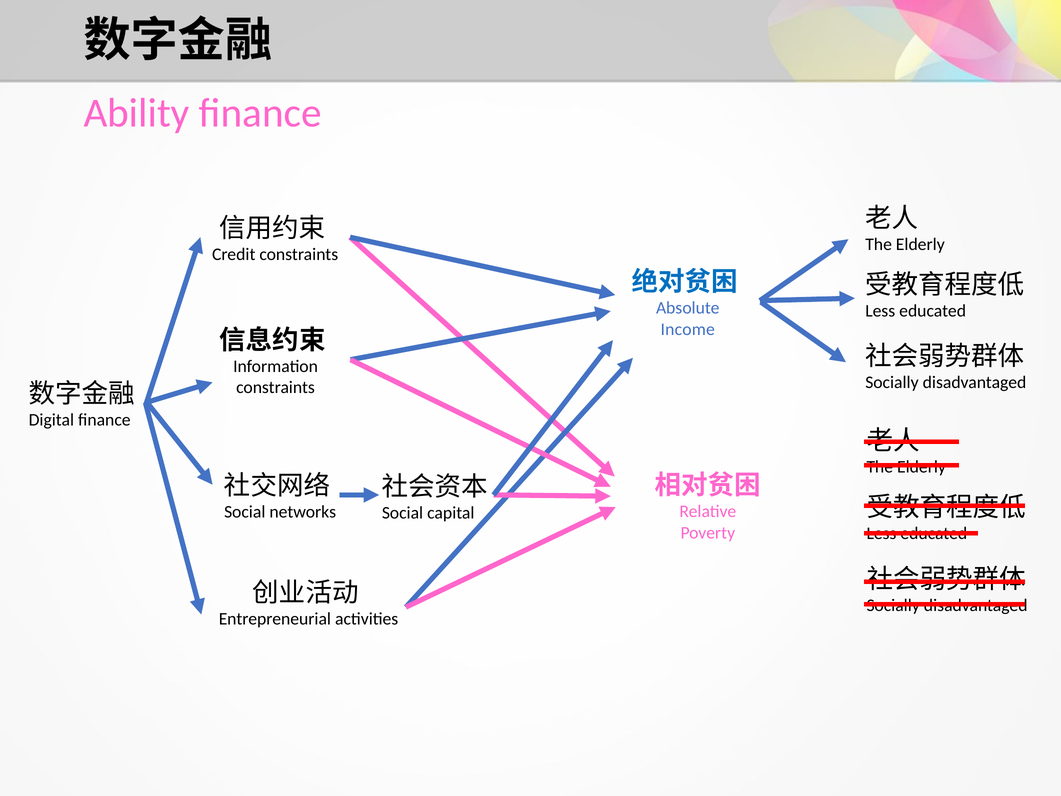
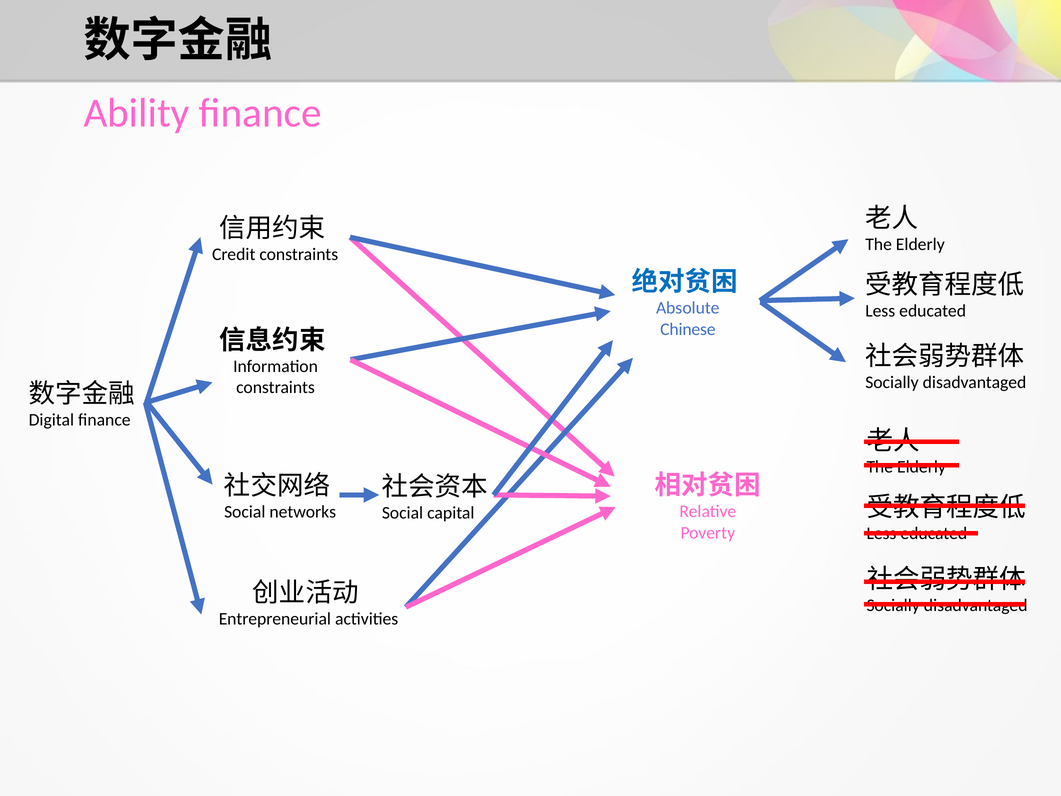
Income: Income -> Chinese
